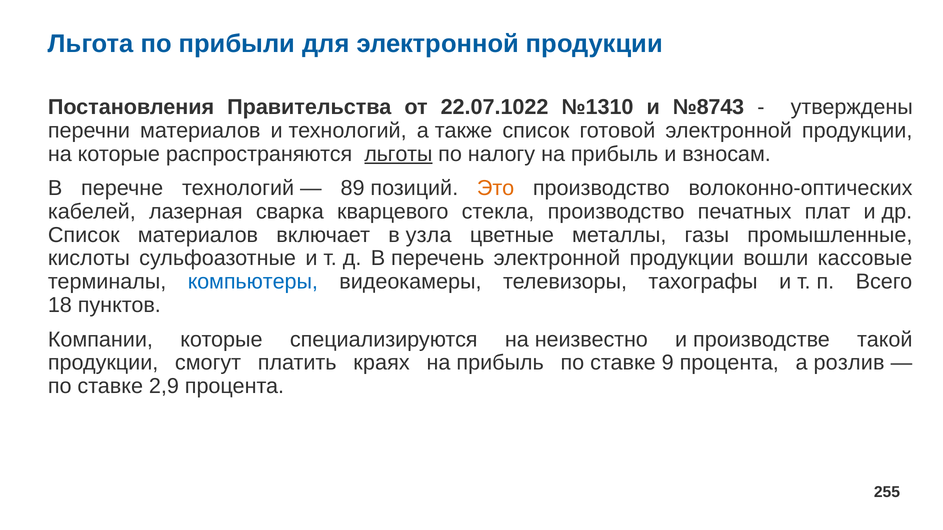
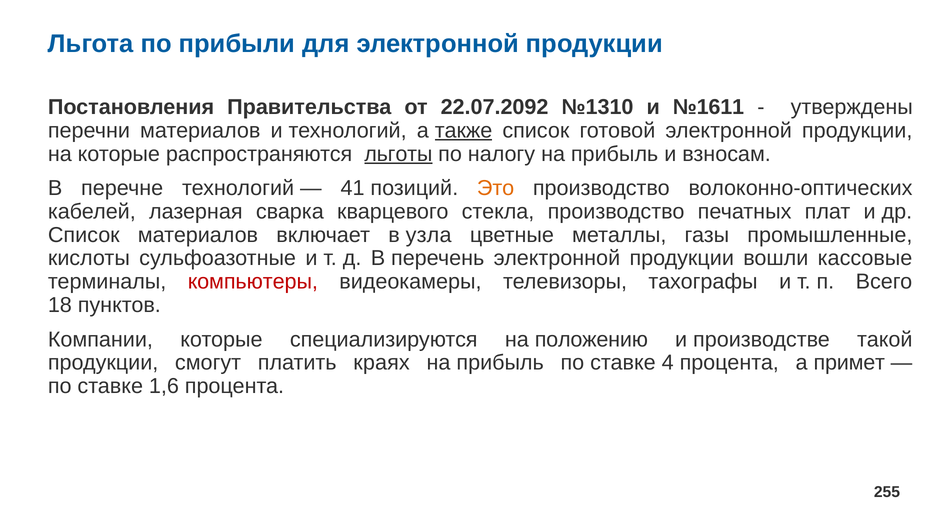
22.07.1022: 22.07.1022 -> 22.07.2092
№8743: №8743 -> №1611
также underline: none -> present
89: 89 -> 41
компьютеры colour: blue -> red
неизвестно: неизвестно -> положению
9: 9 -> 4
розлив: розлив -> примет
2,9: 2,9 -> 1,6
